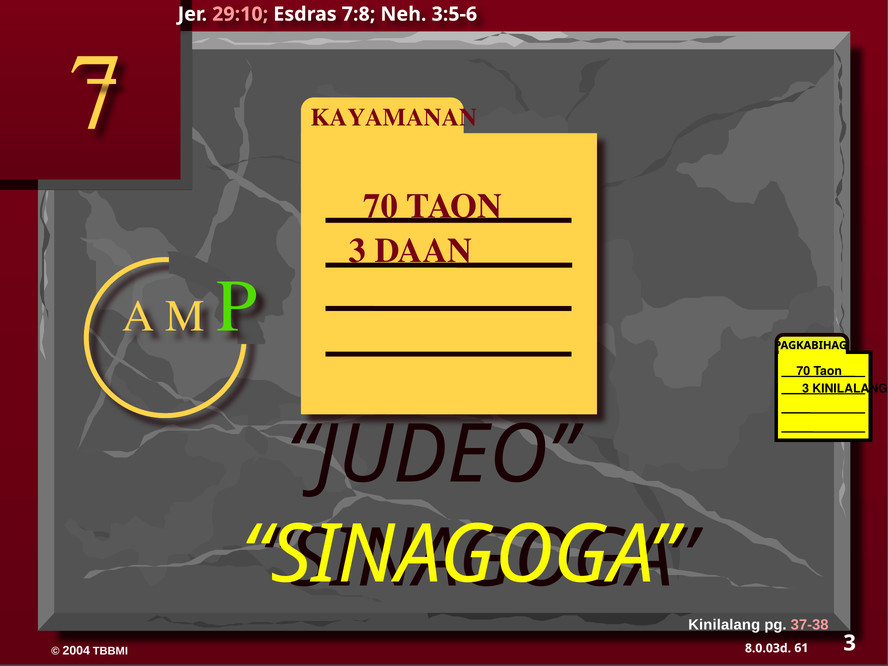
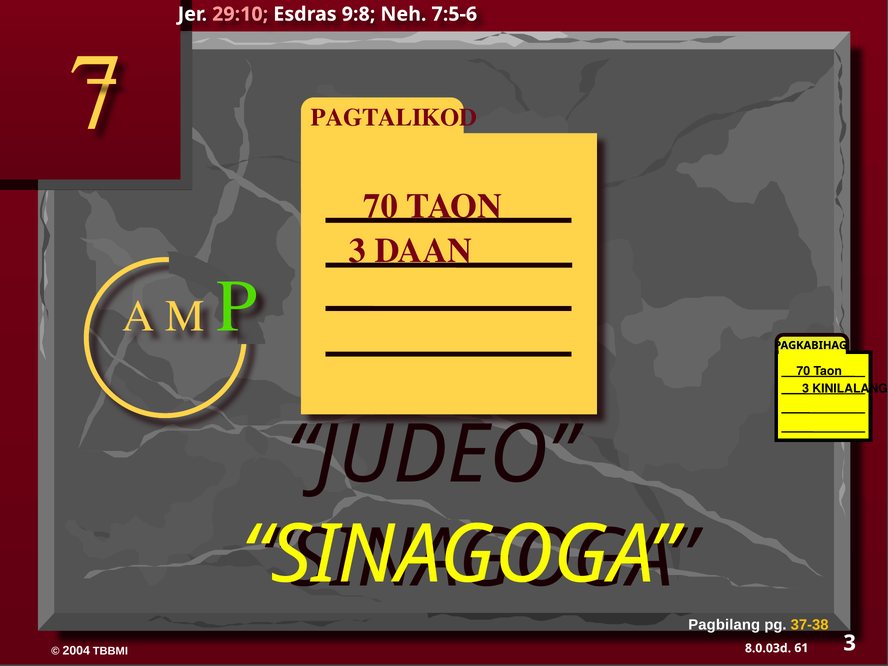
7:8: 7:8 -> 9:8
3:5-6: 3:5-6 -> 7:5-6
KAYAMANAN: KAYAMANAN -> PAGTALIKOD
Kinilalang at (724, 625): Kinilalang -> Pagbilang
37-38 colour: pink -> yellow
